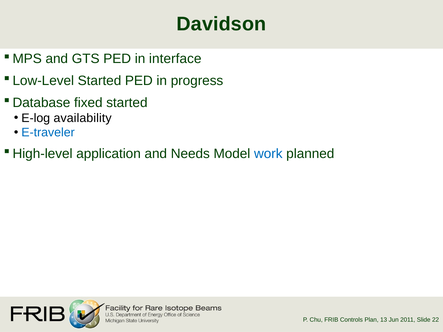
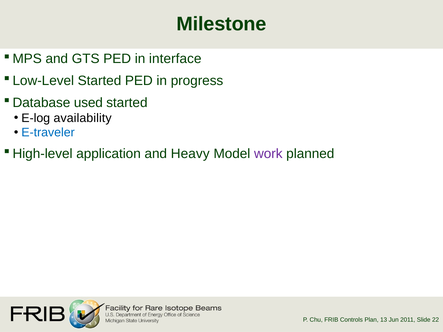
Davidson: Davidson -> Milestone
fixed: fixed -> used
Needs: Needs -> Heavy
work colour: blue -> purple
